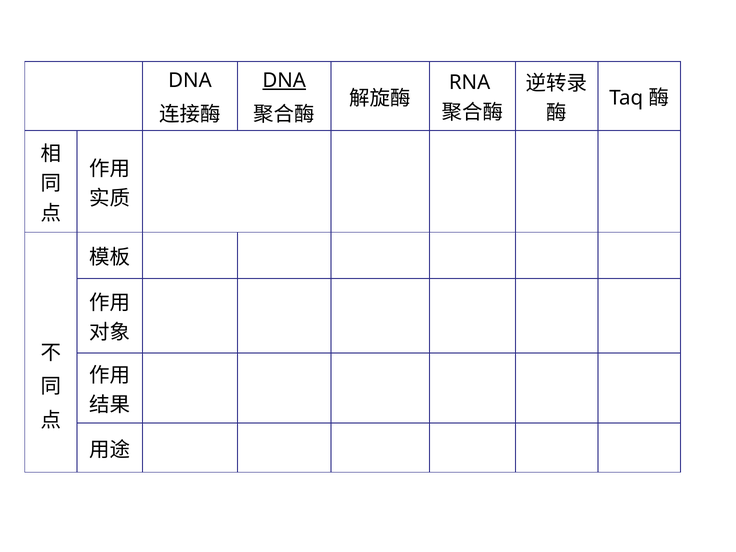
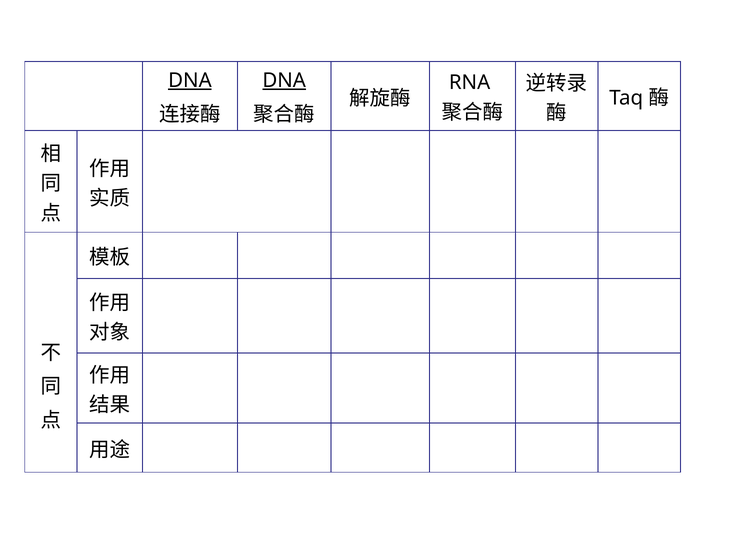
DNA at (190, 80) underline: none -> present
